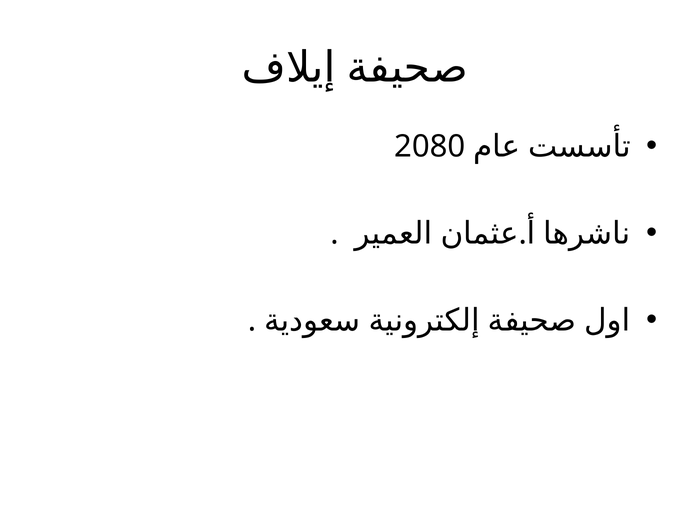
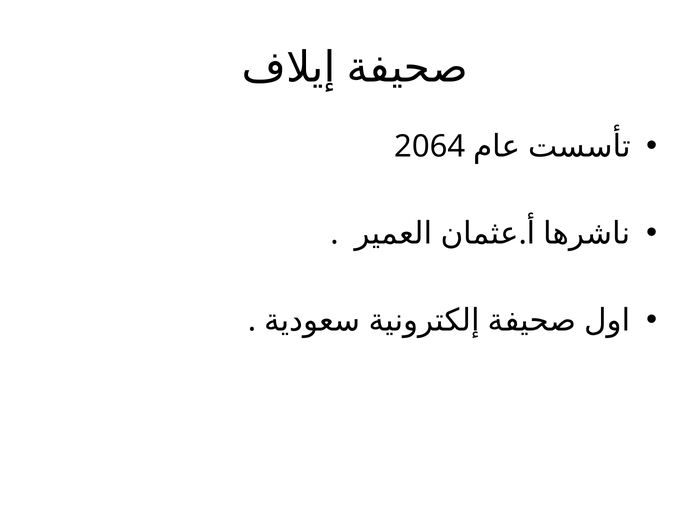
2080: 2080 -> 2064
